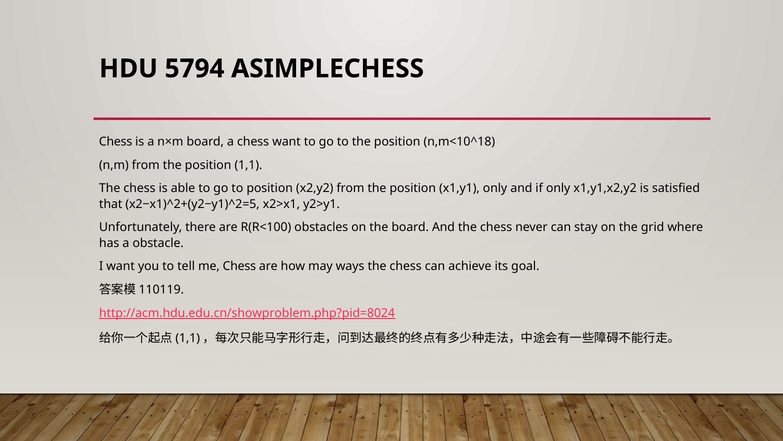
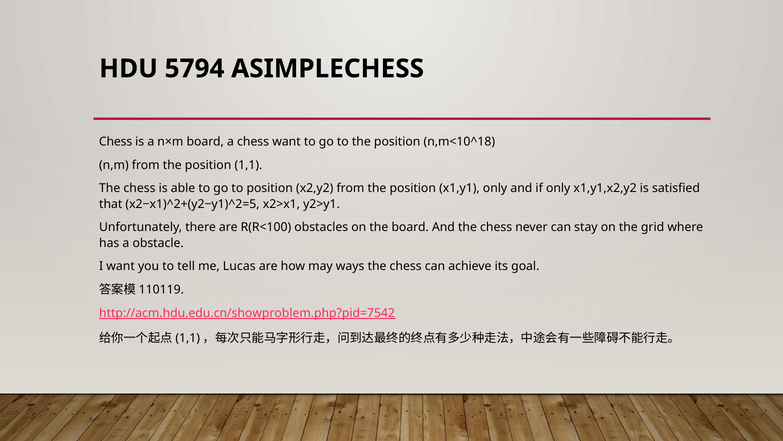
me Chess: Chess -> Lucas
http://acm.hdu.edu.cn/showproblem.php?pid=8024: http://acm.hdu.edu.cn/showproblem.php?pid=8024 -> http://acm.hdu.edu.cn/showproblem.php?pid=7542
